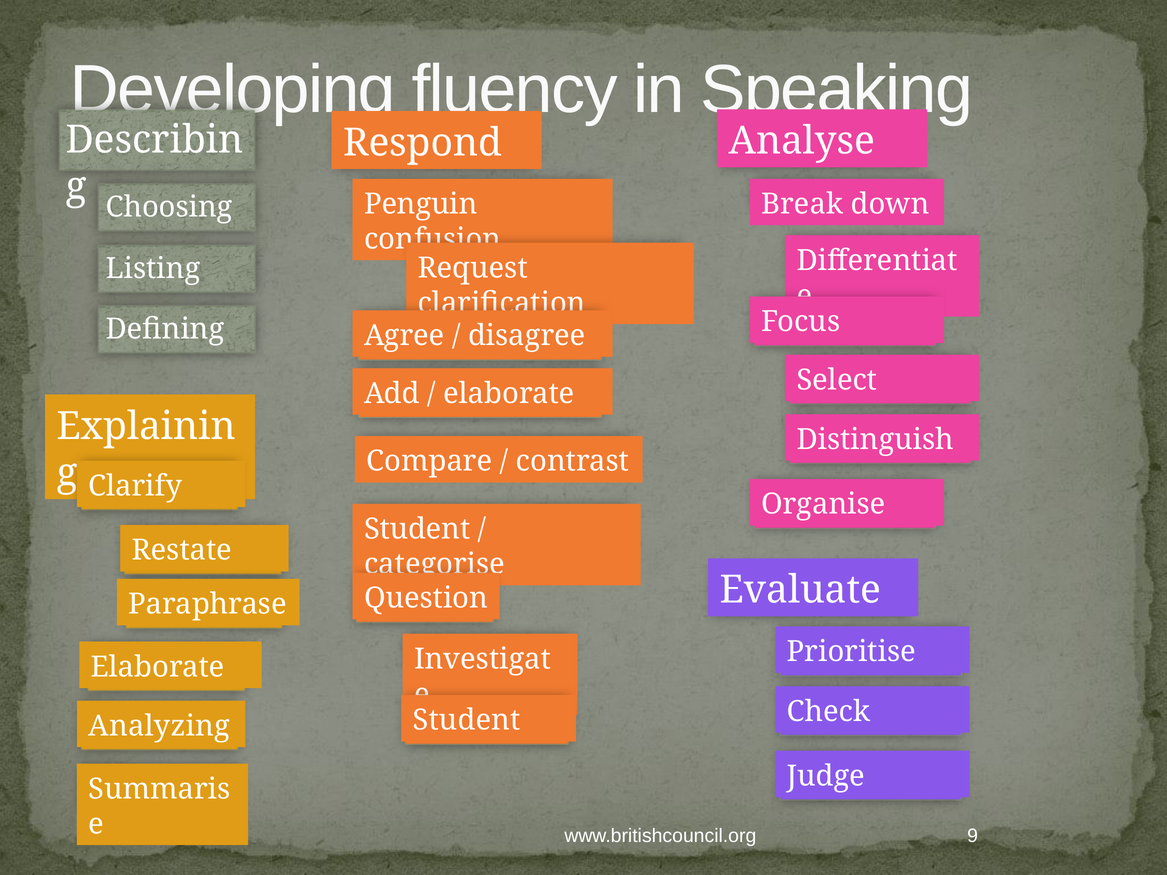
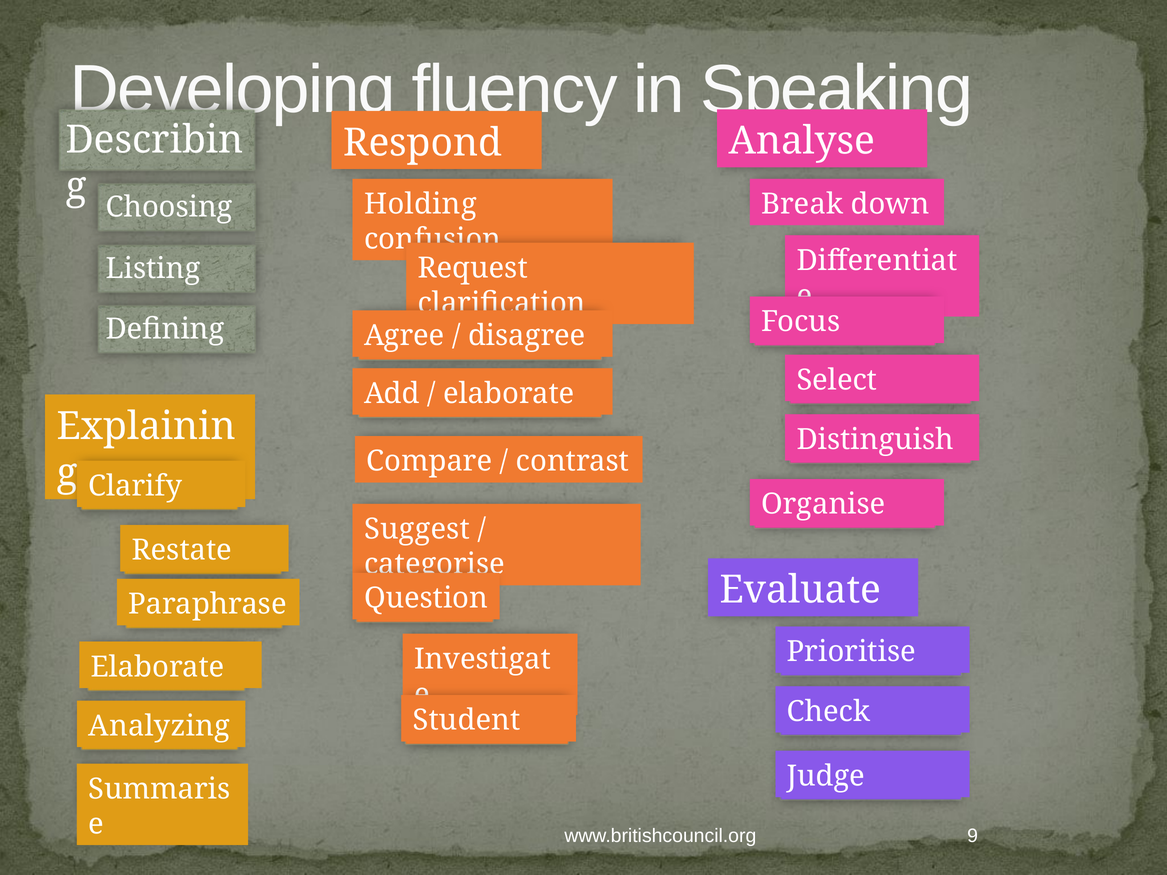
Penguin: Penguin -> Holding
Student at (417, 529): Student -> Suggest
